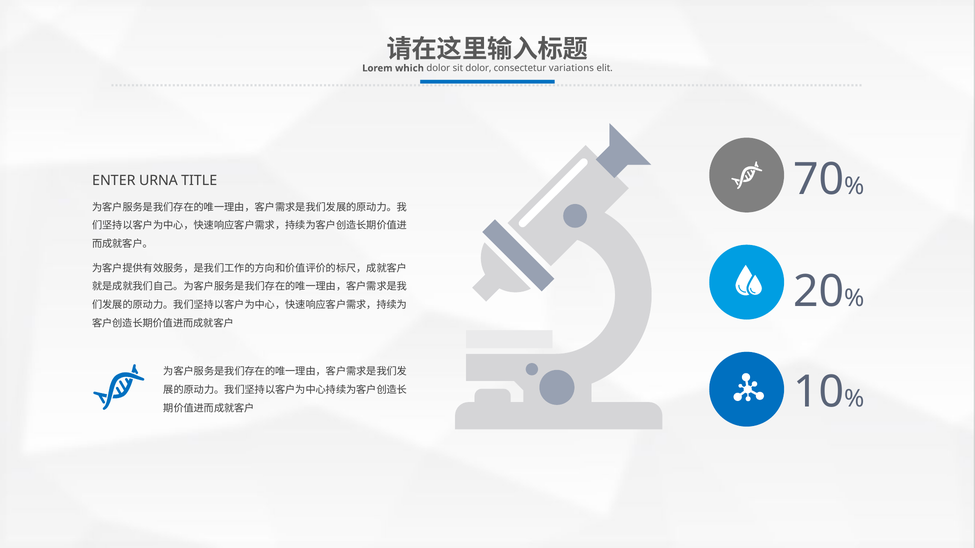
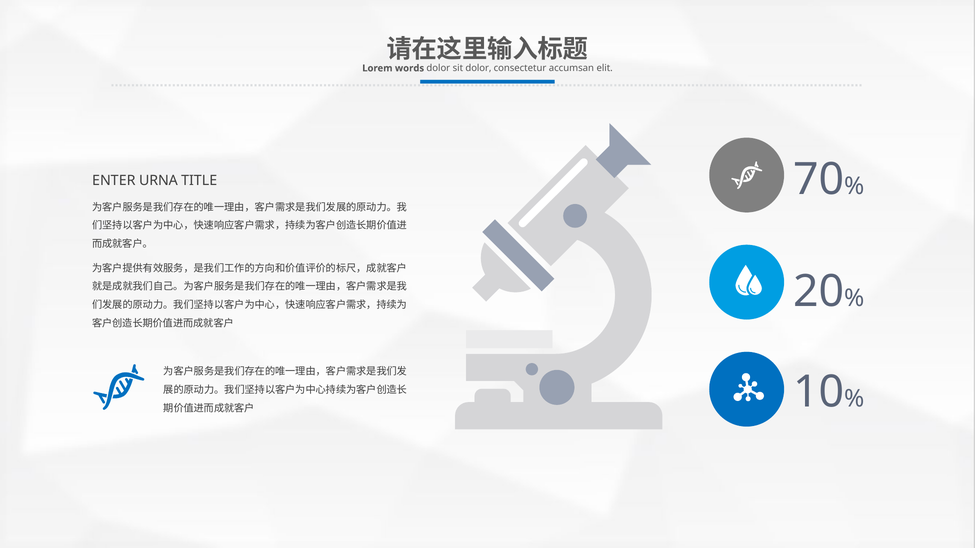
which: which -> words
variations: variations -> accumsan
